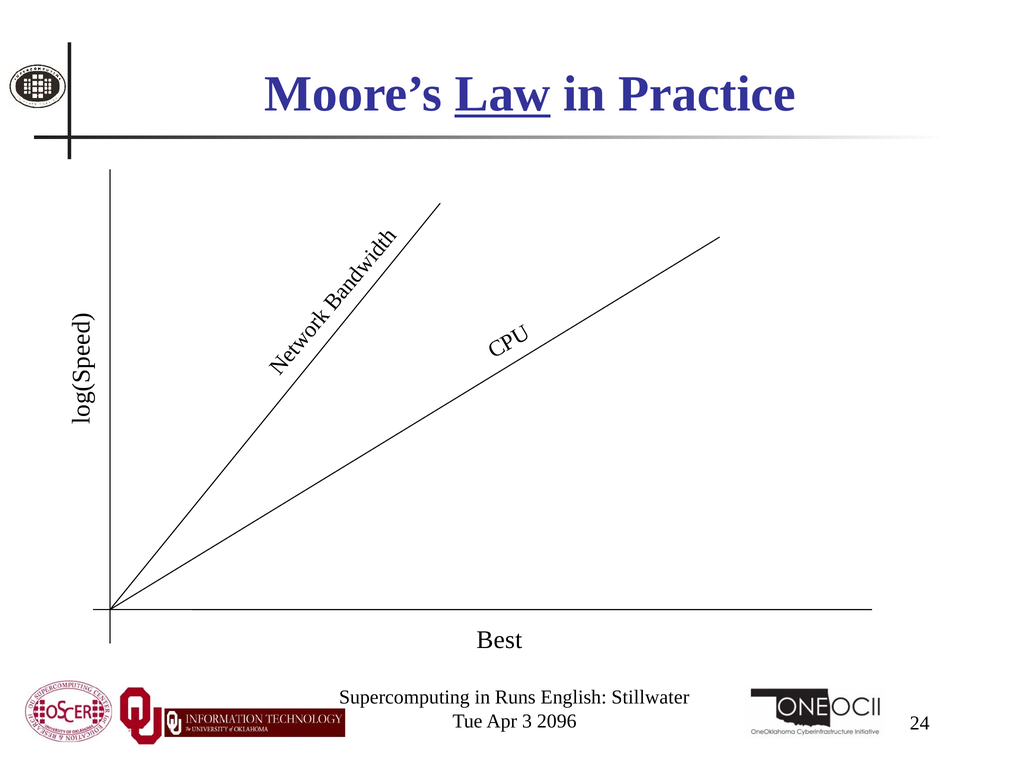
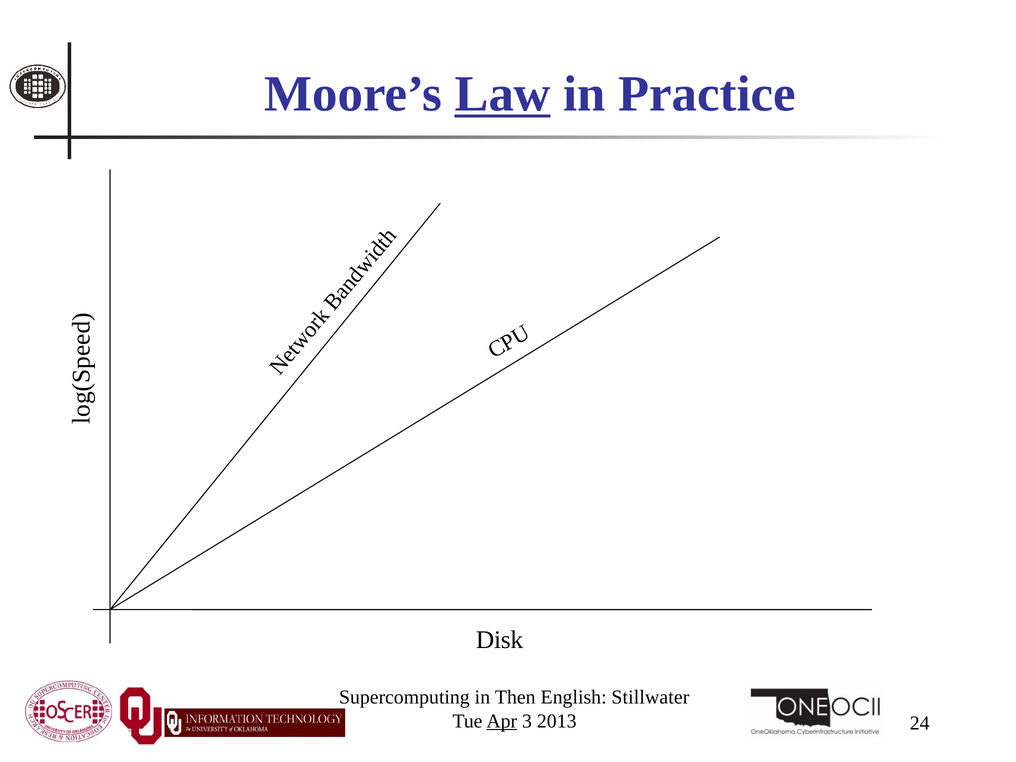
Best: Best -> Disk
Runs: Runs -> Then
Apr underline: none -> present
2096: 2096 -> 2013
